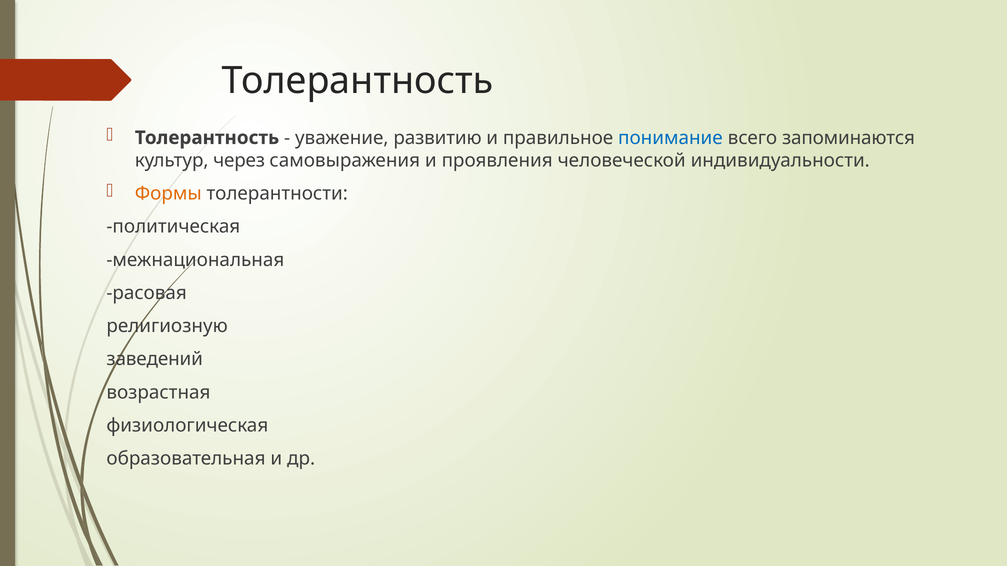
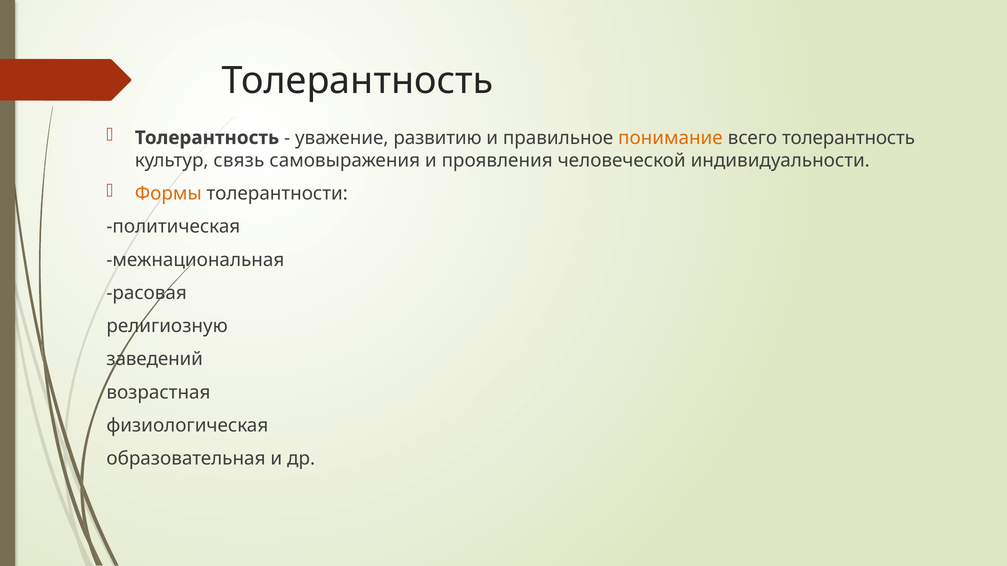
понимание colour: blue -> orange
всего запоминаются: запоминаются -> толерантность
через: через -> связь
